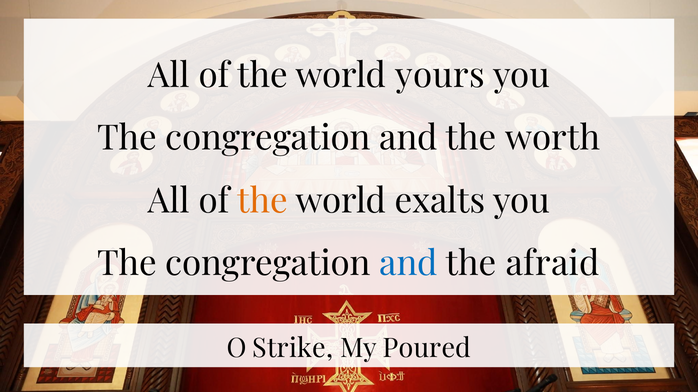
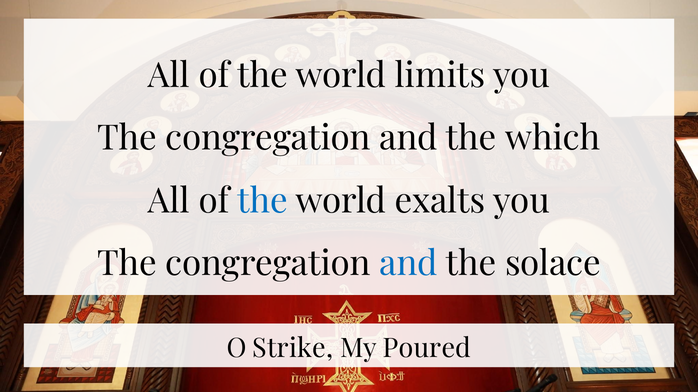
yours: yours -> limits
worth: worth -> which
the at (263, 201) colour: orange -> blue
afraid: afraid -> solace
